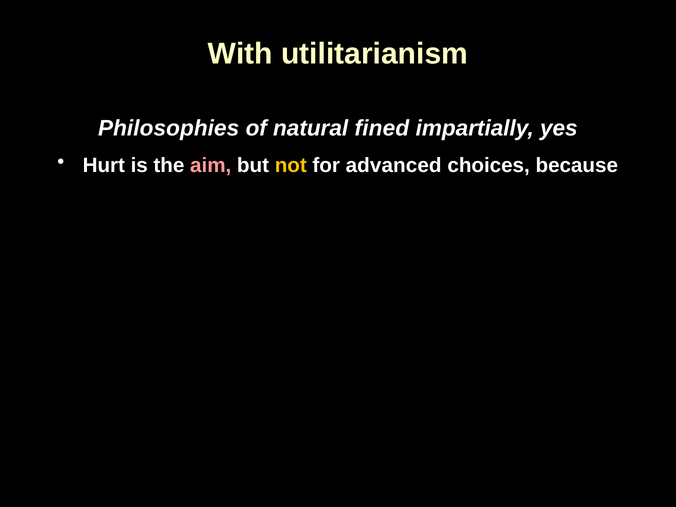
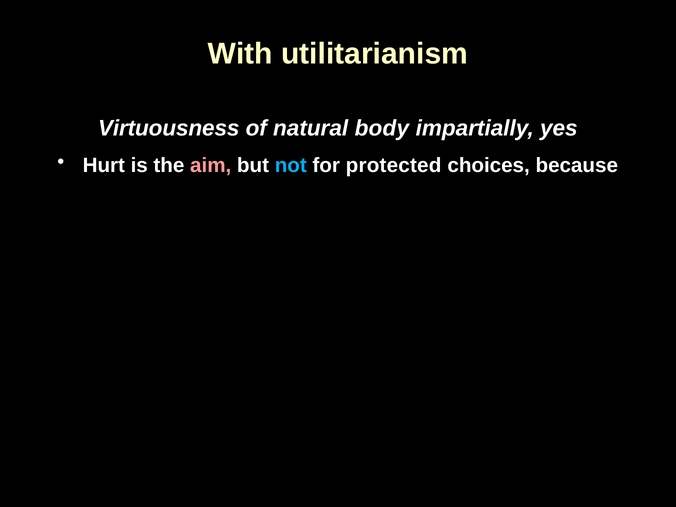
Philosophies: Philosophies -> Virtuousness
fined: fined -> body
not colour: yellow -> light blue
advanced: advanced -> protected
